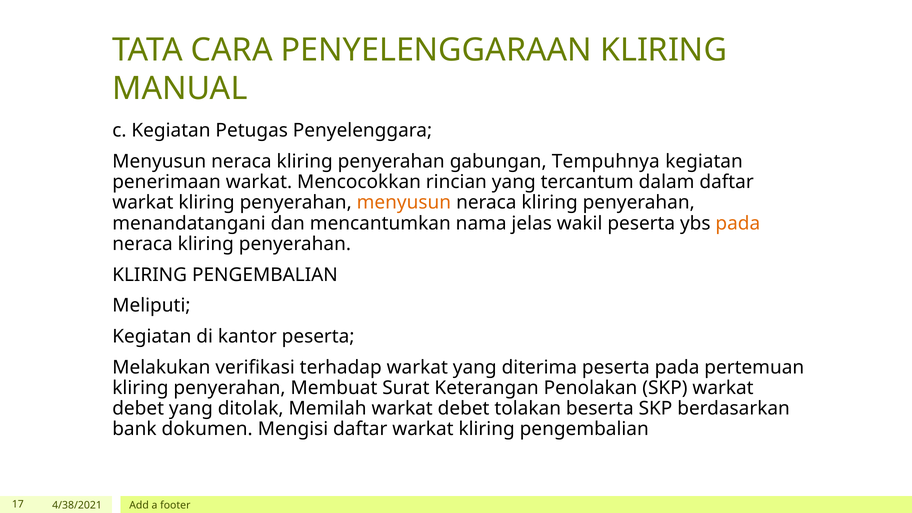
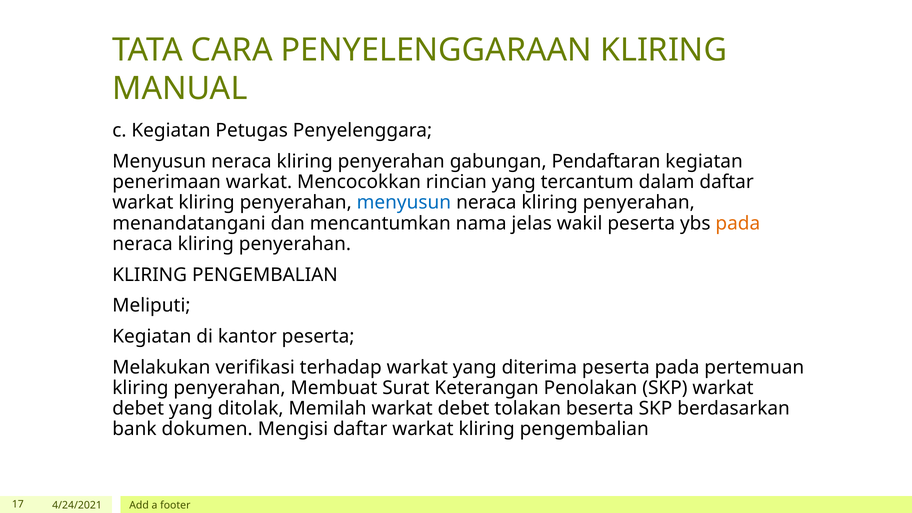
Tempuhnya: Tempuhnya -> Pendaftaran
menyusun at (404, 203) colour: orange -> blue
4/38/2021: 4/38/2021 -> 4/24/2021
